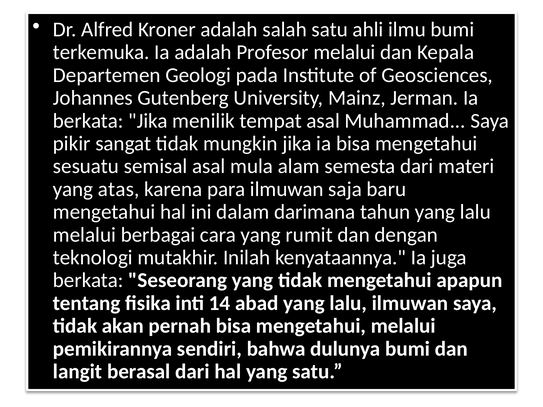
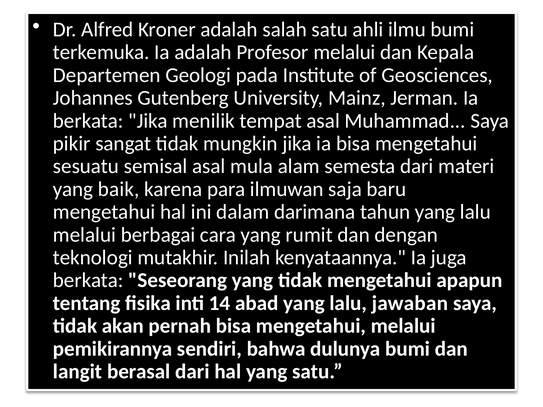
atas: atas -> baik
lalu ilmuwan: ilmuwan -> jawaban
